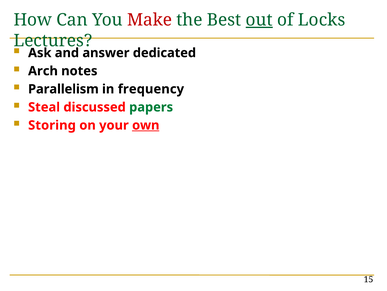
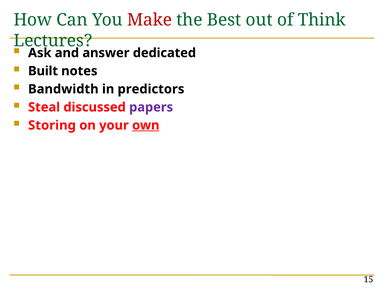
out underline: present -> none
Locks: Locks -> Think
Arch: Arch -> Built
Parallelism: Parallelism -> Bandwidth
frequency: frequency -> predictors
papers colour: green -> purple
